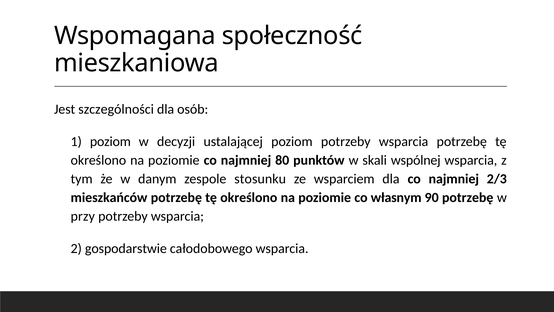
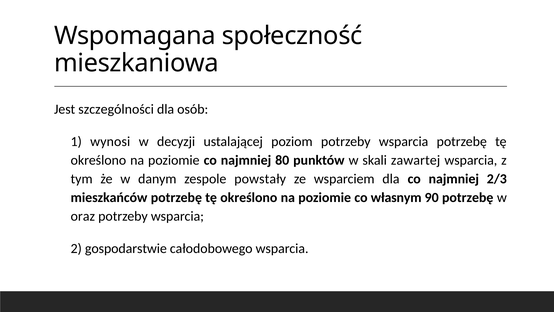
1 poziom: poziom -> wynosi
wspólnej: wspólnej -> zawartej
stosunku: stosunku -> powstały
przy: przy -> oraz
